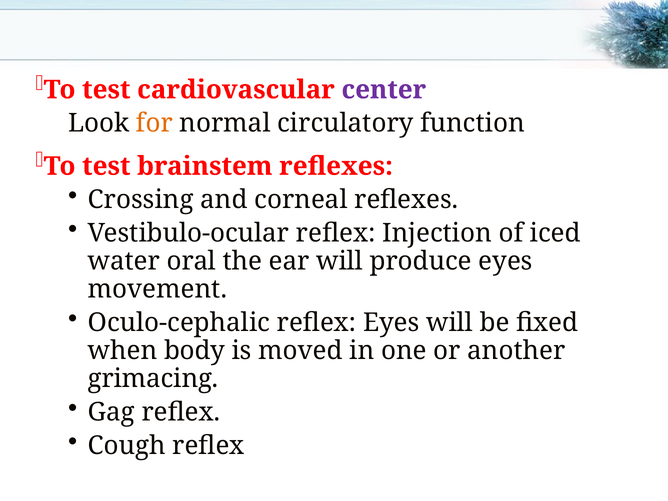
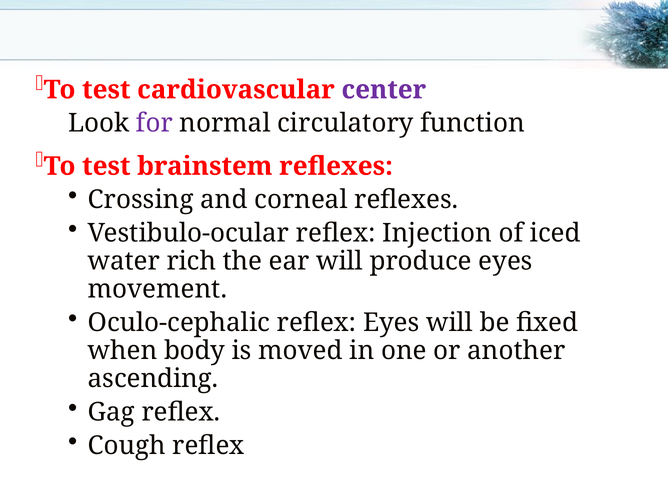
for colour: orange -> purple
oral: oral -> rich
grimacing: grimacing -> ascending
